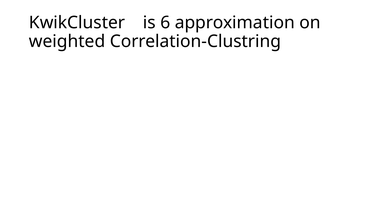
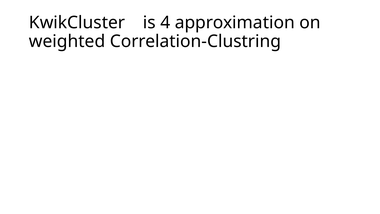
6: 6 -> 4
